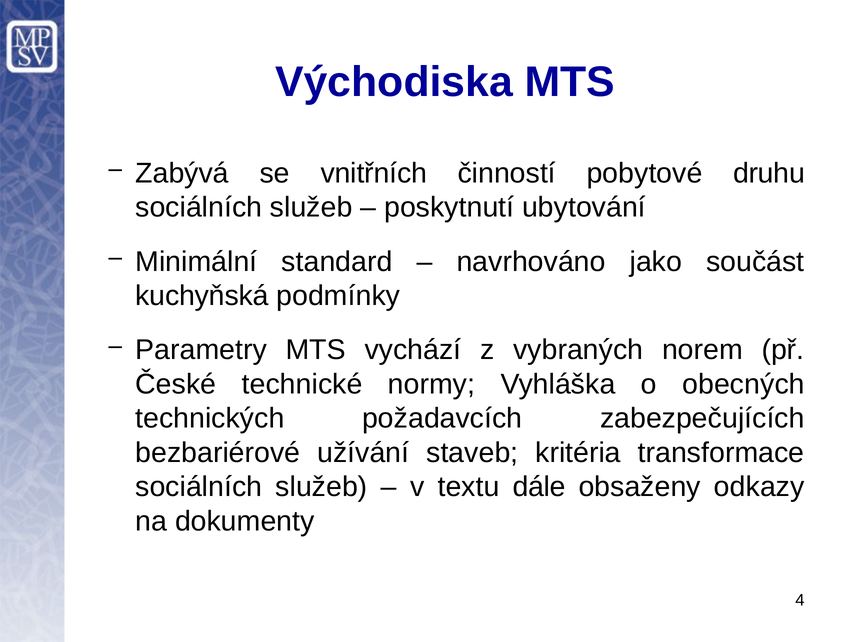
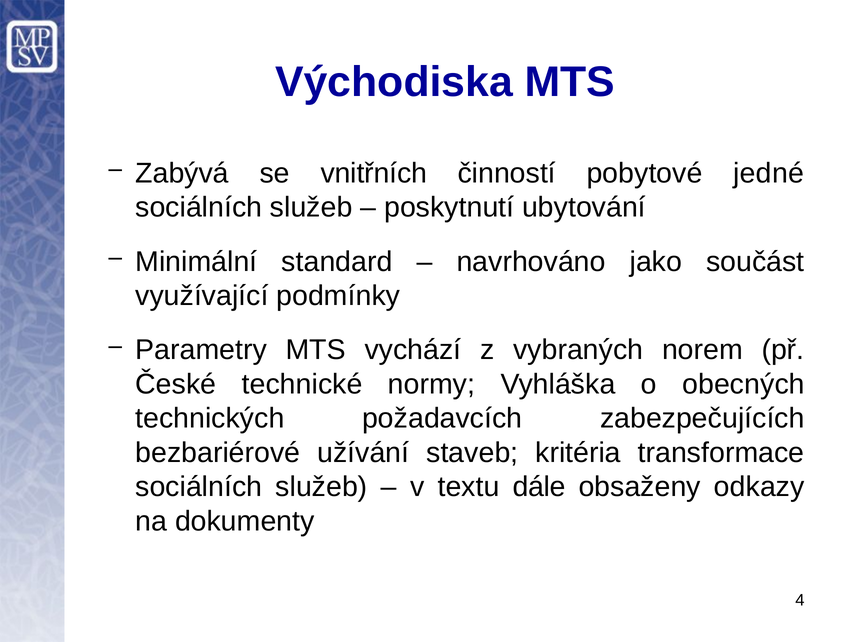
druhu: druhu -> jedné
kuchyňská: kuchyňská -> využívající
